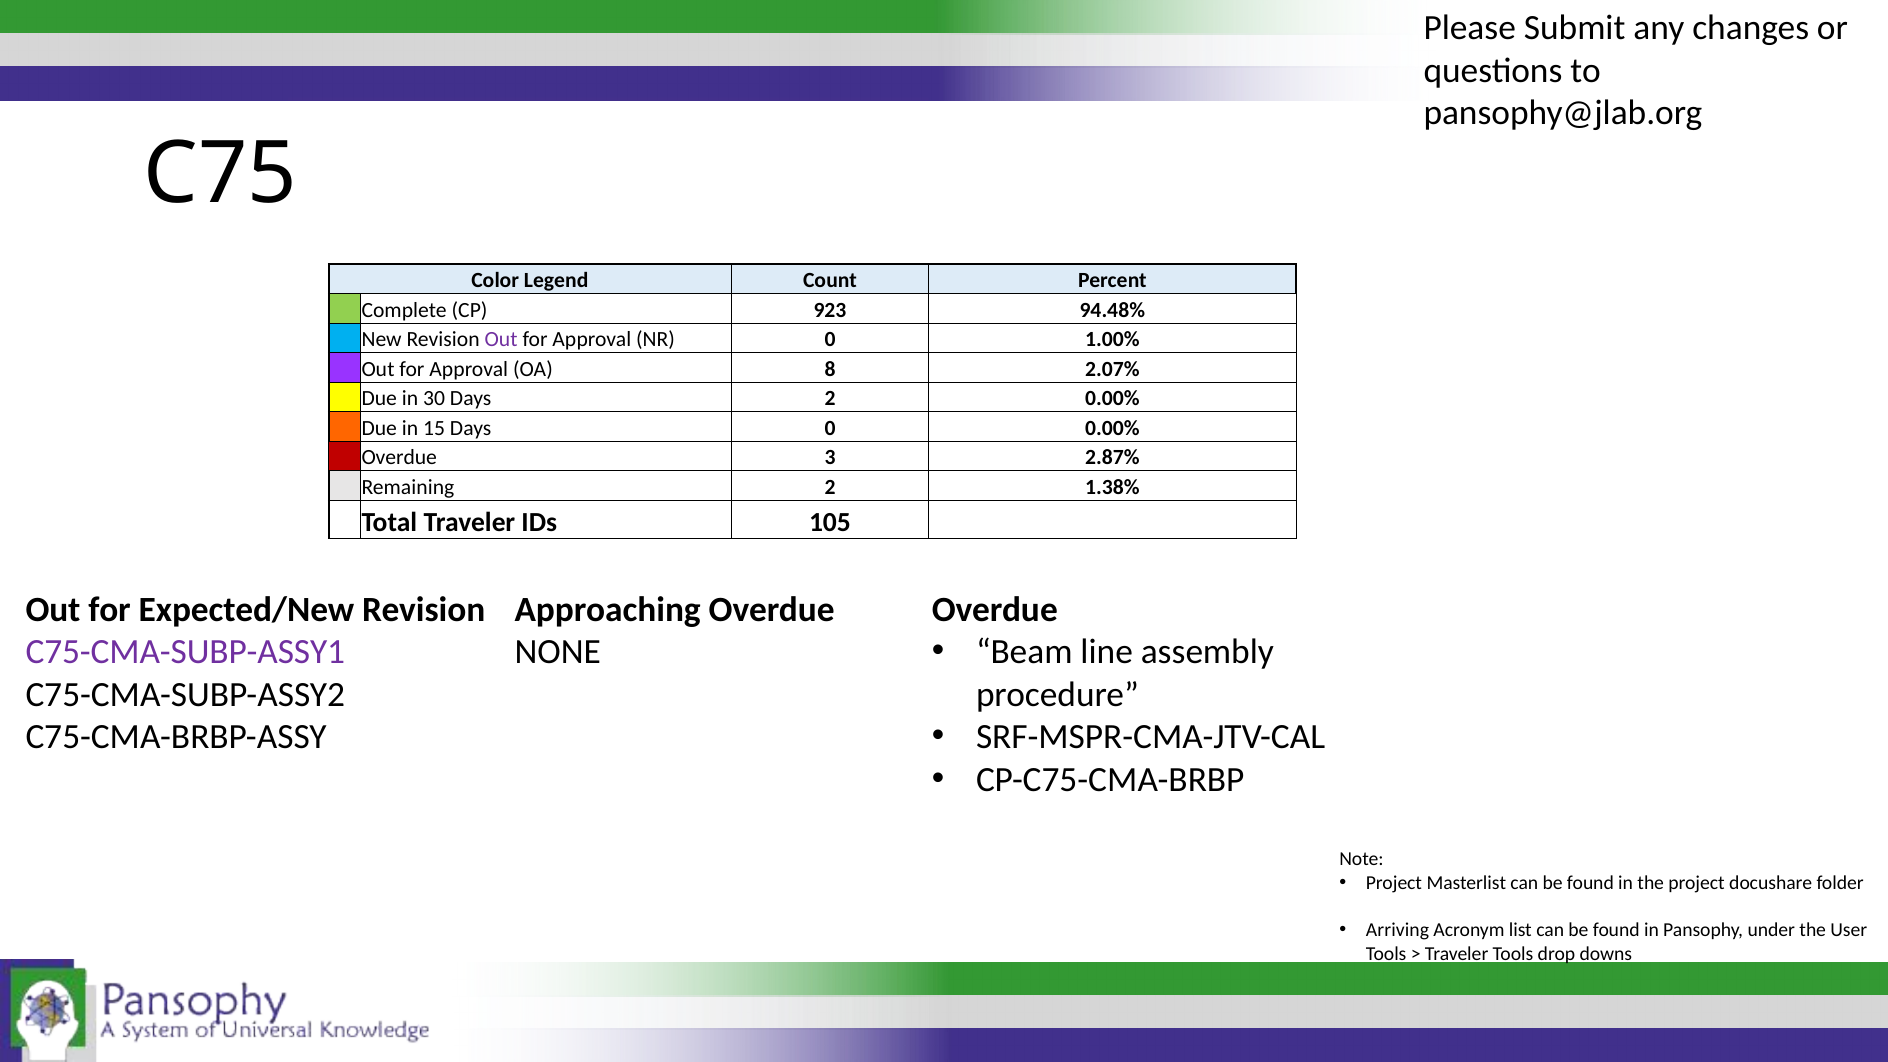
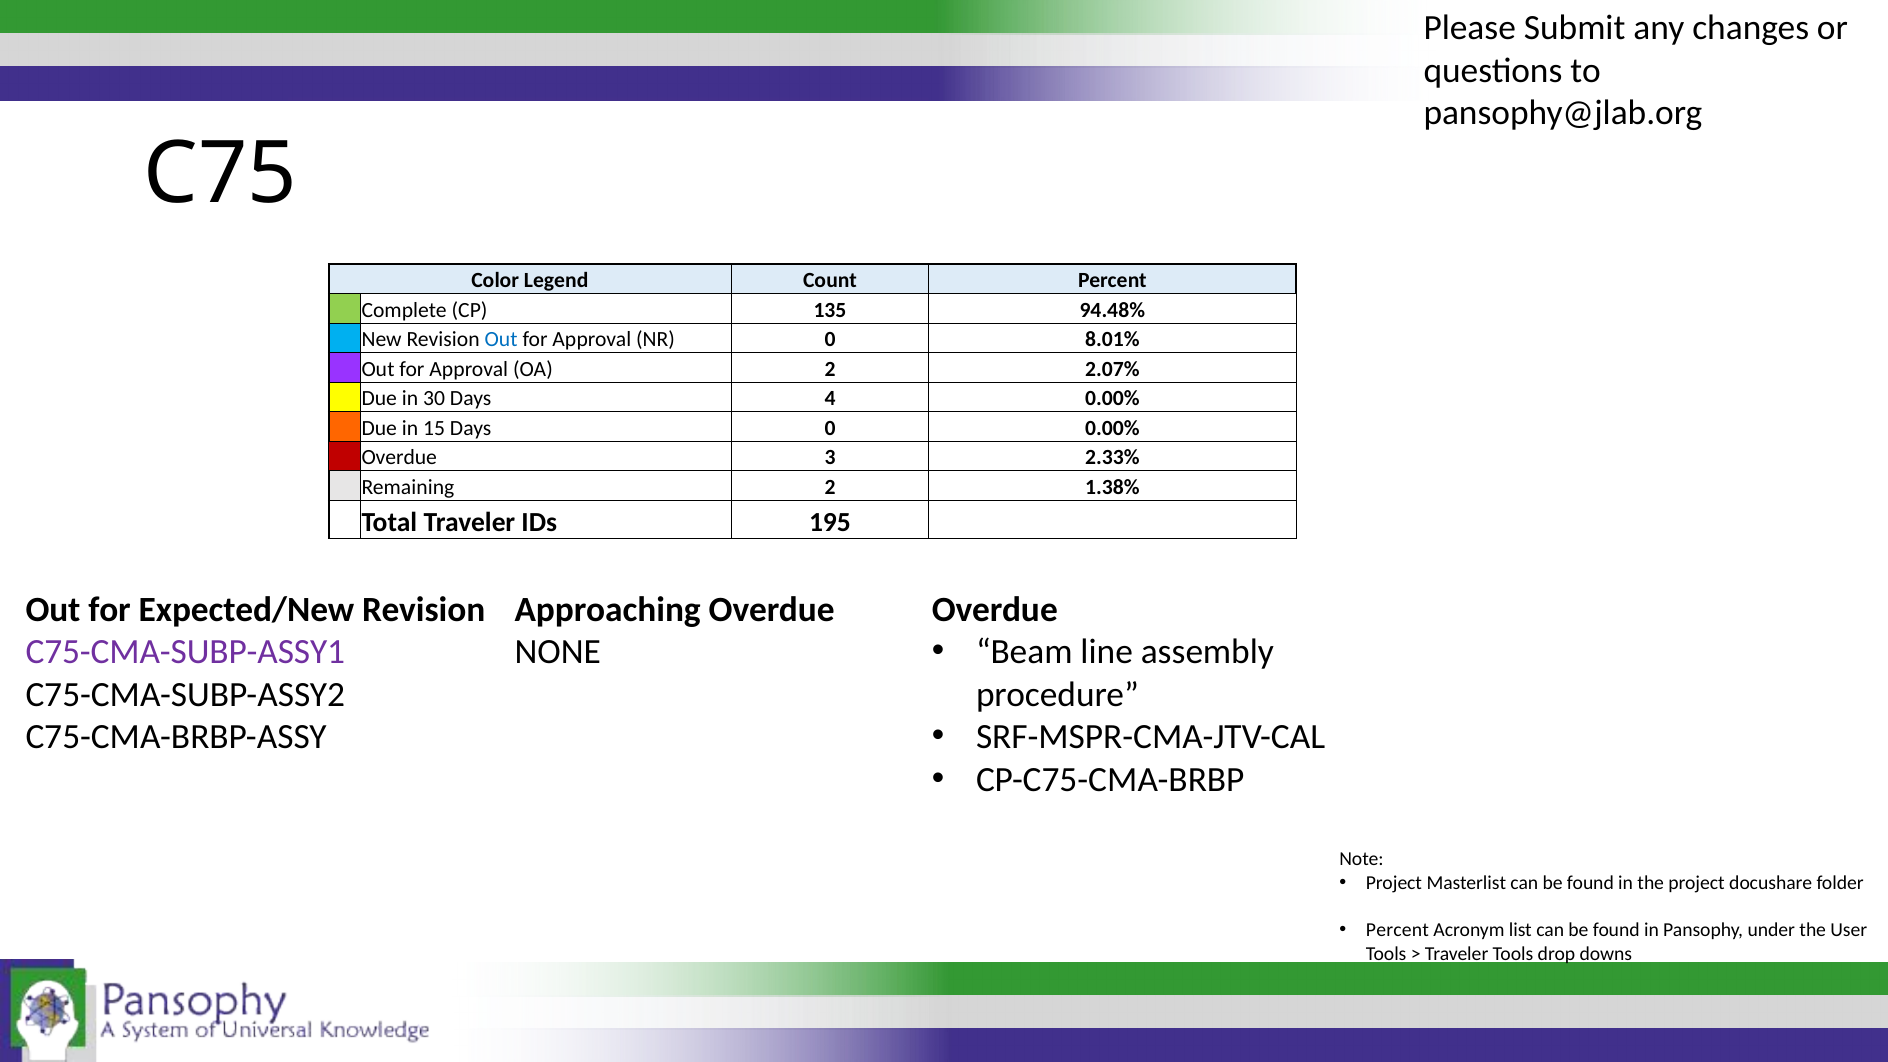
923: 923 -> 135
Out at (501, 340) colour: purple -> blue
1.00%: 1.00% -> 8.01%
OA 8: 8 -> 2
Days 2: 2 -> 4
2.87%: 2.87% -> 2.33%
105: 105 -> 195
Arriving at (1398, 930): Arriving -> Percent
